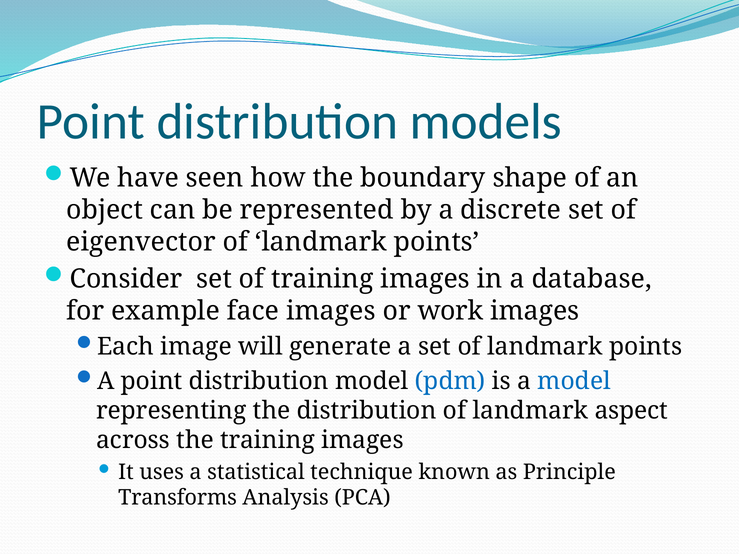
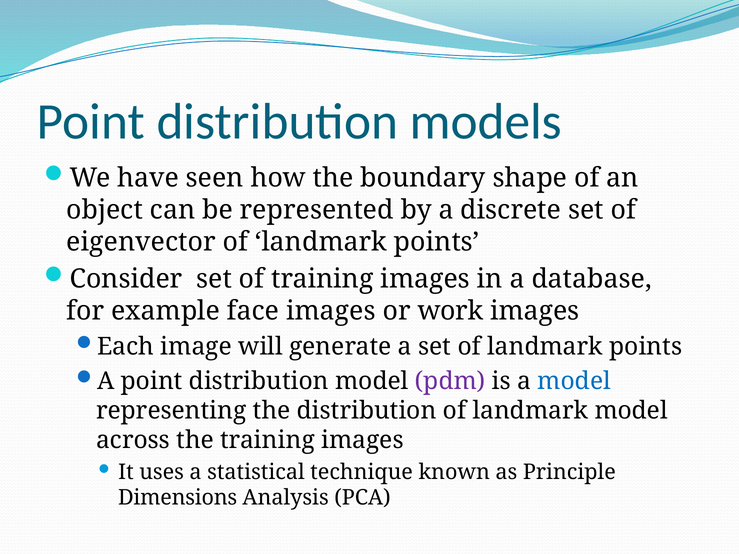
pdm colour: blue -> purple
landmark aspect: aspect -> model
Transforms: Transforms -> Dimensions
